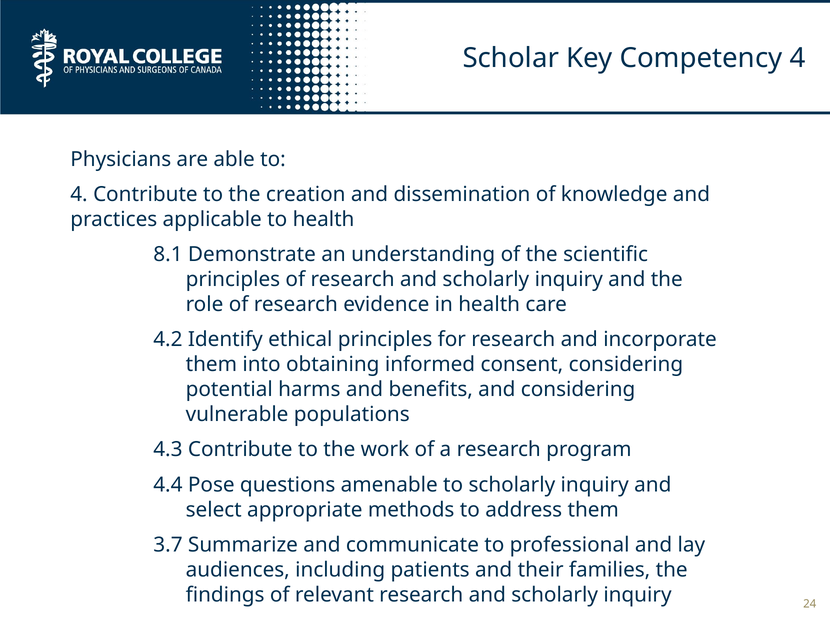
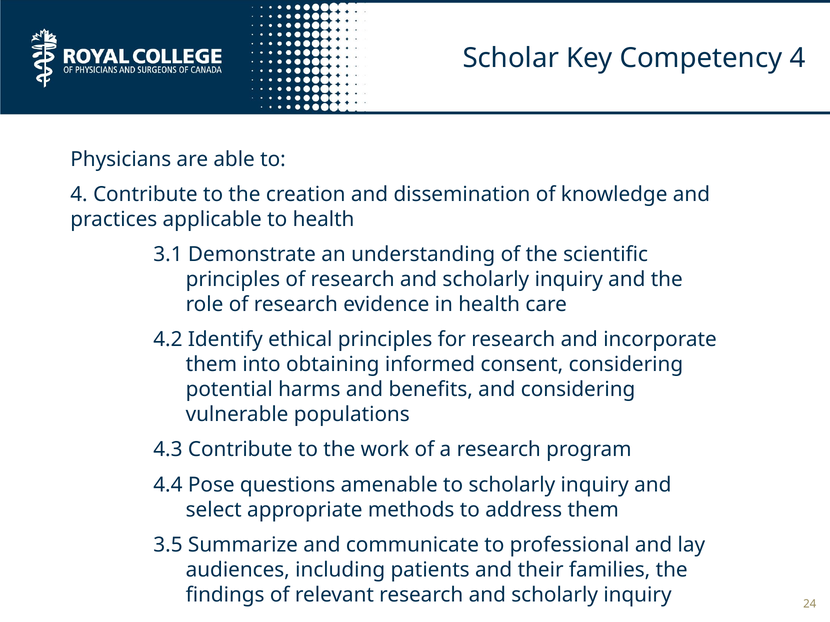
8.1: 8.1 -> 3.1
3.7: 3.7 -> 3.5
